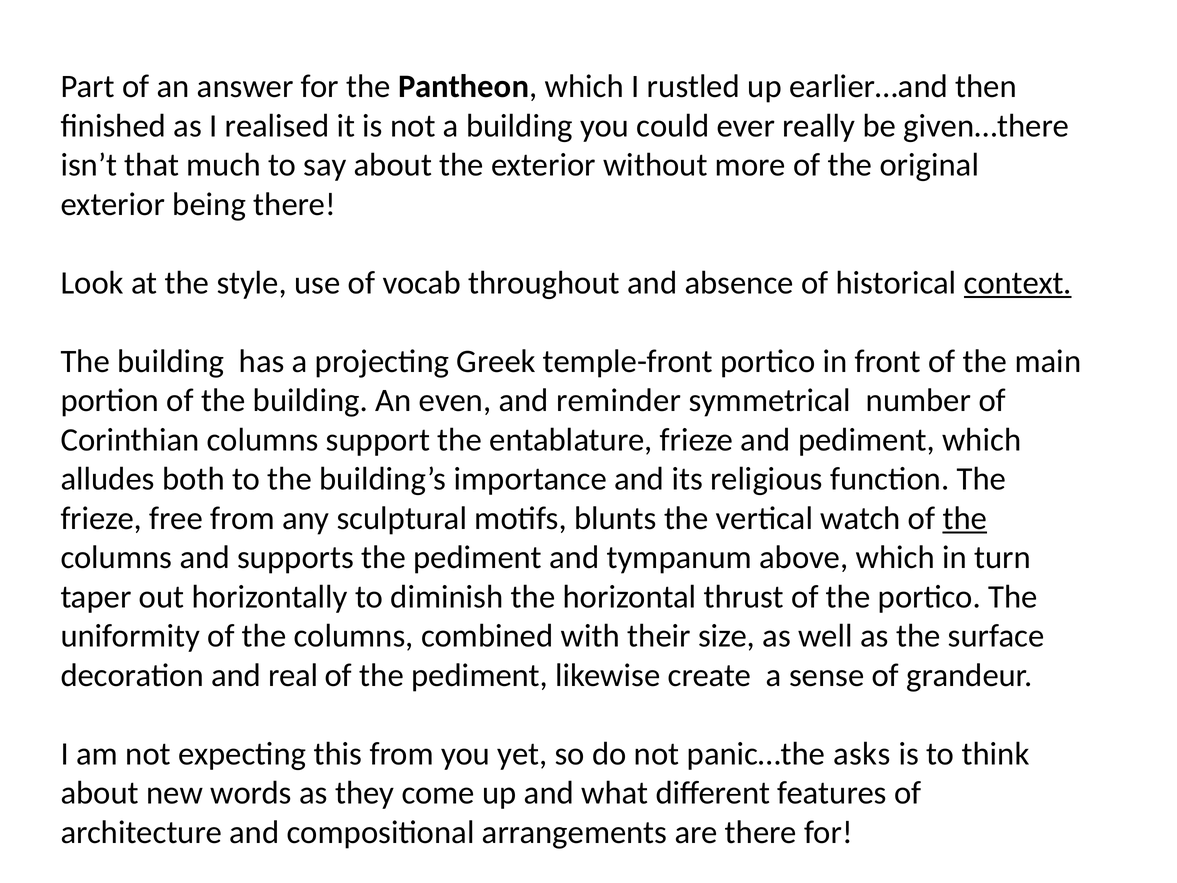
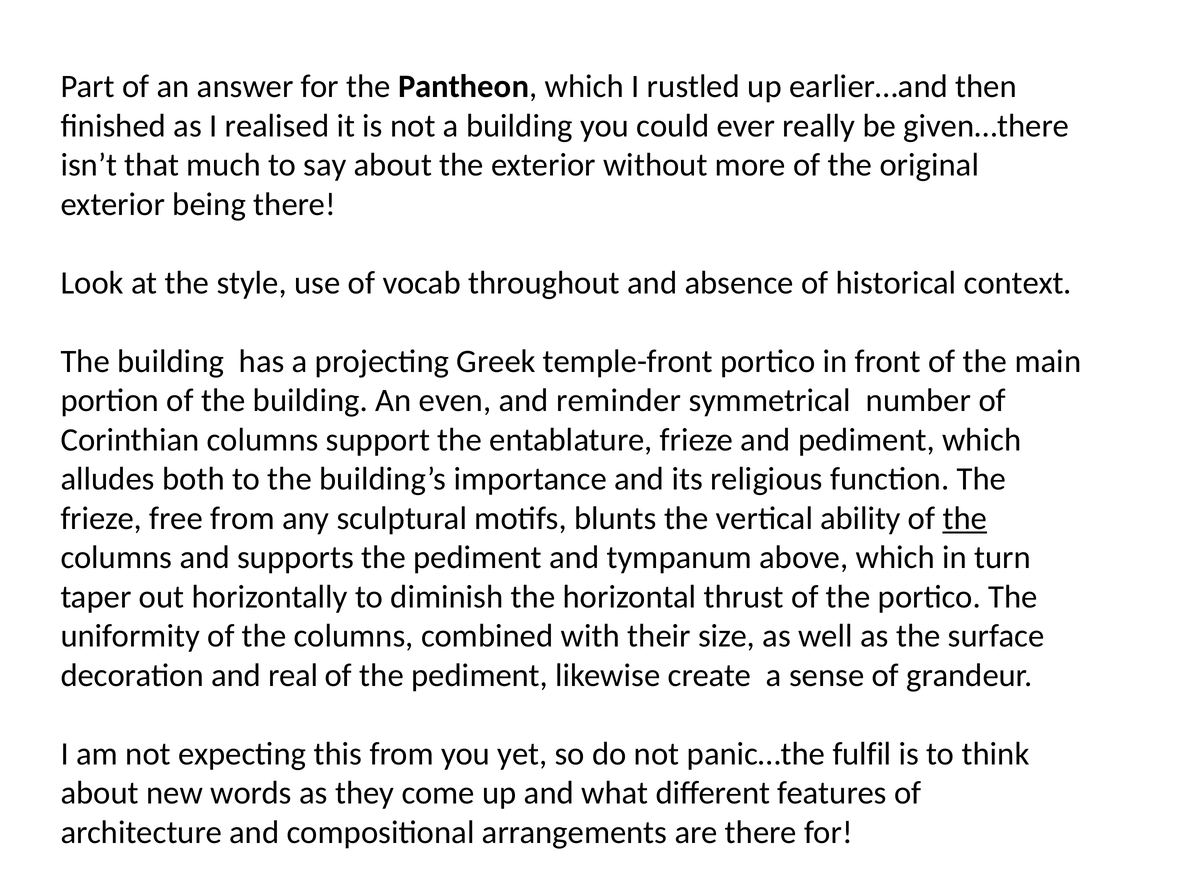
context underline: present -> none
watch: watch -> ability
asks: asks -> fulfil
